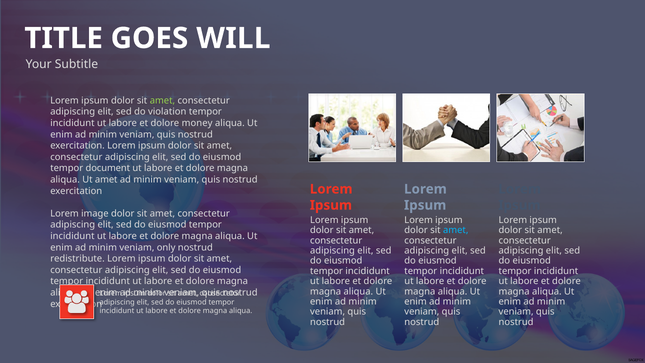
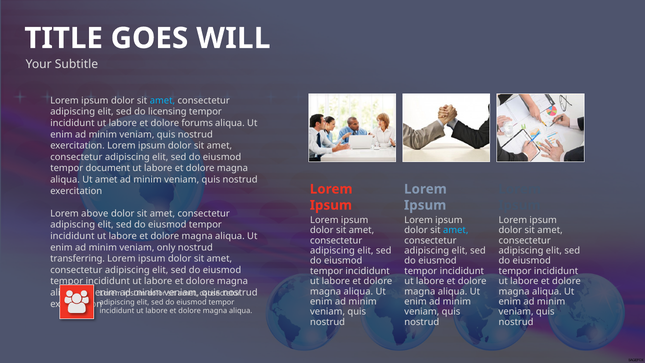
amet at (162, 100) colour: light green -> light blue
violation: violation -> licensing
money: money -> forums
image: image -> above
redistribute: redistribute -> transferring
